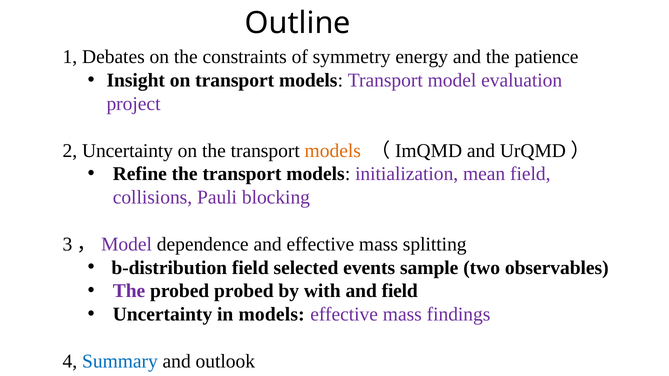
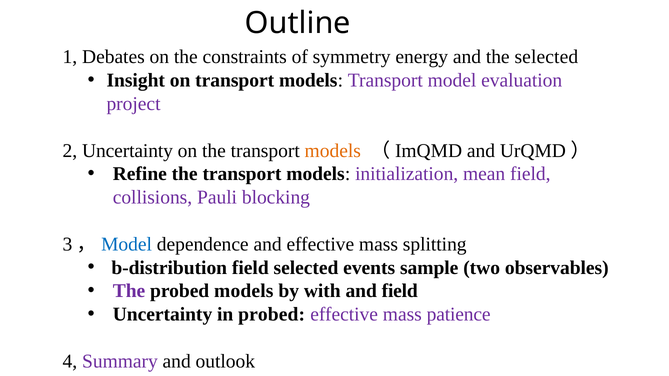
the patience: patience -> selected
Model at (127, 244) colour: purple -> blue
probed probed: probed -> models
in models: models -> probed
findings: findings -> patience
Summary colour: blue -> purple
